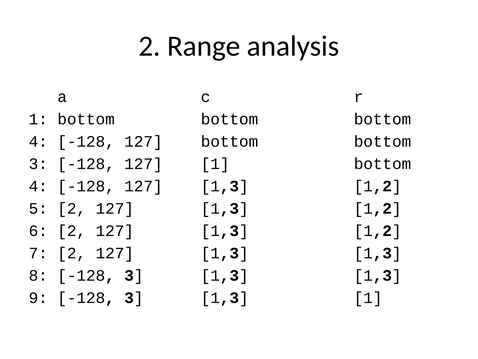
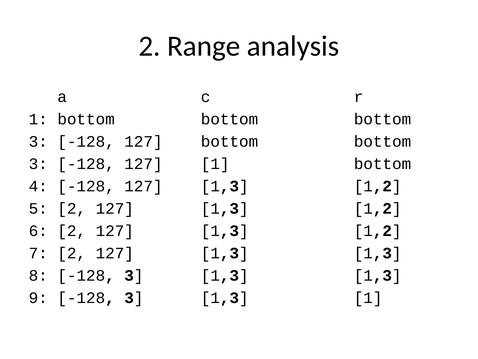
4 at (38, 141): 4 -> 3
